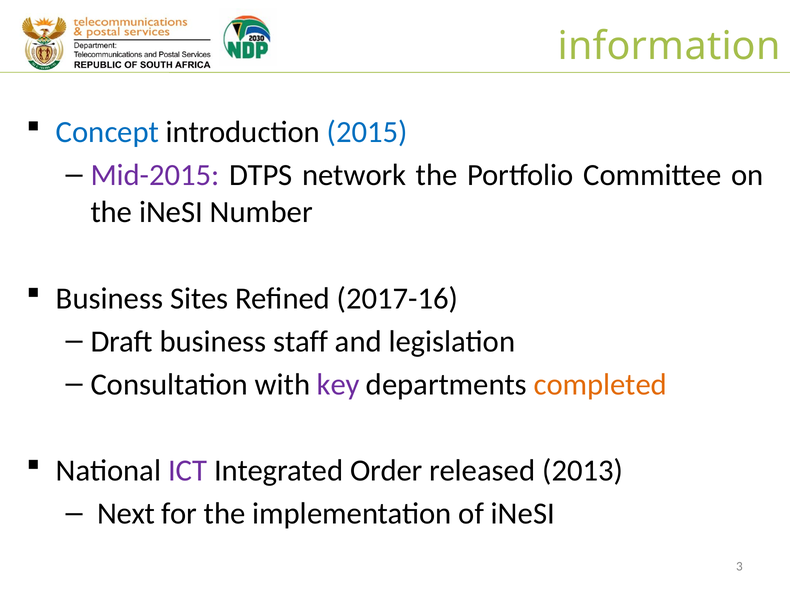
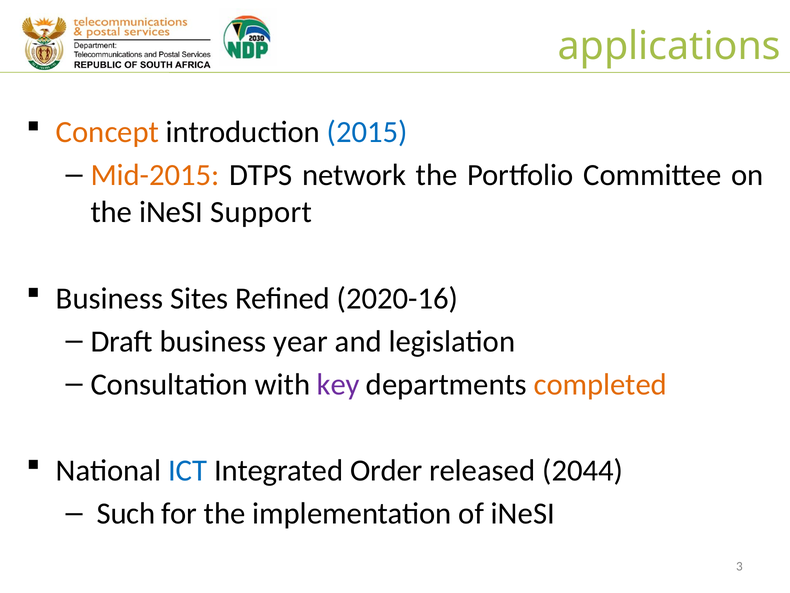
information: information -> applications
Concept colour: blue -> orange
Mid-2015 colour: purple -> orange
Number: Number -> Support
2017-16: 2017-16 -> 2020-16
staff: staff -> year
ICT colour: purple -> blue
2013: 2013 -> 2044
Next: Next -> Such
